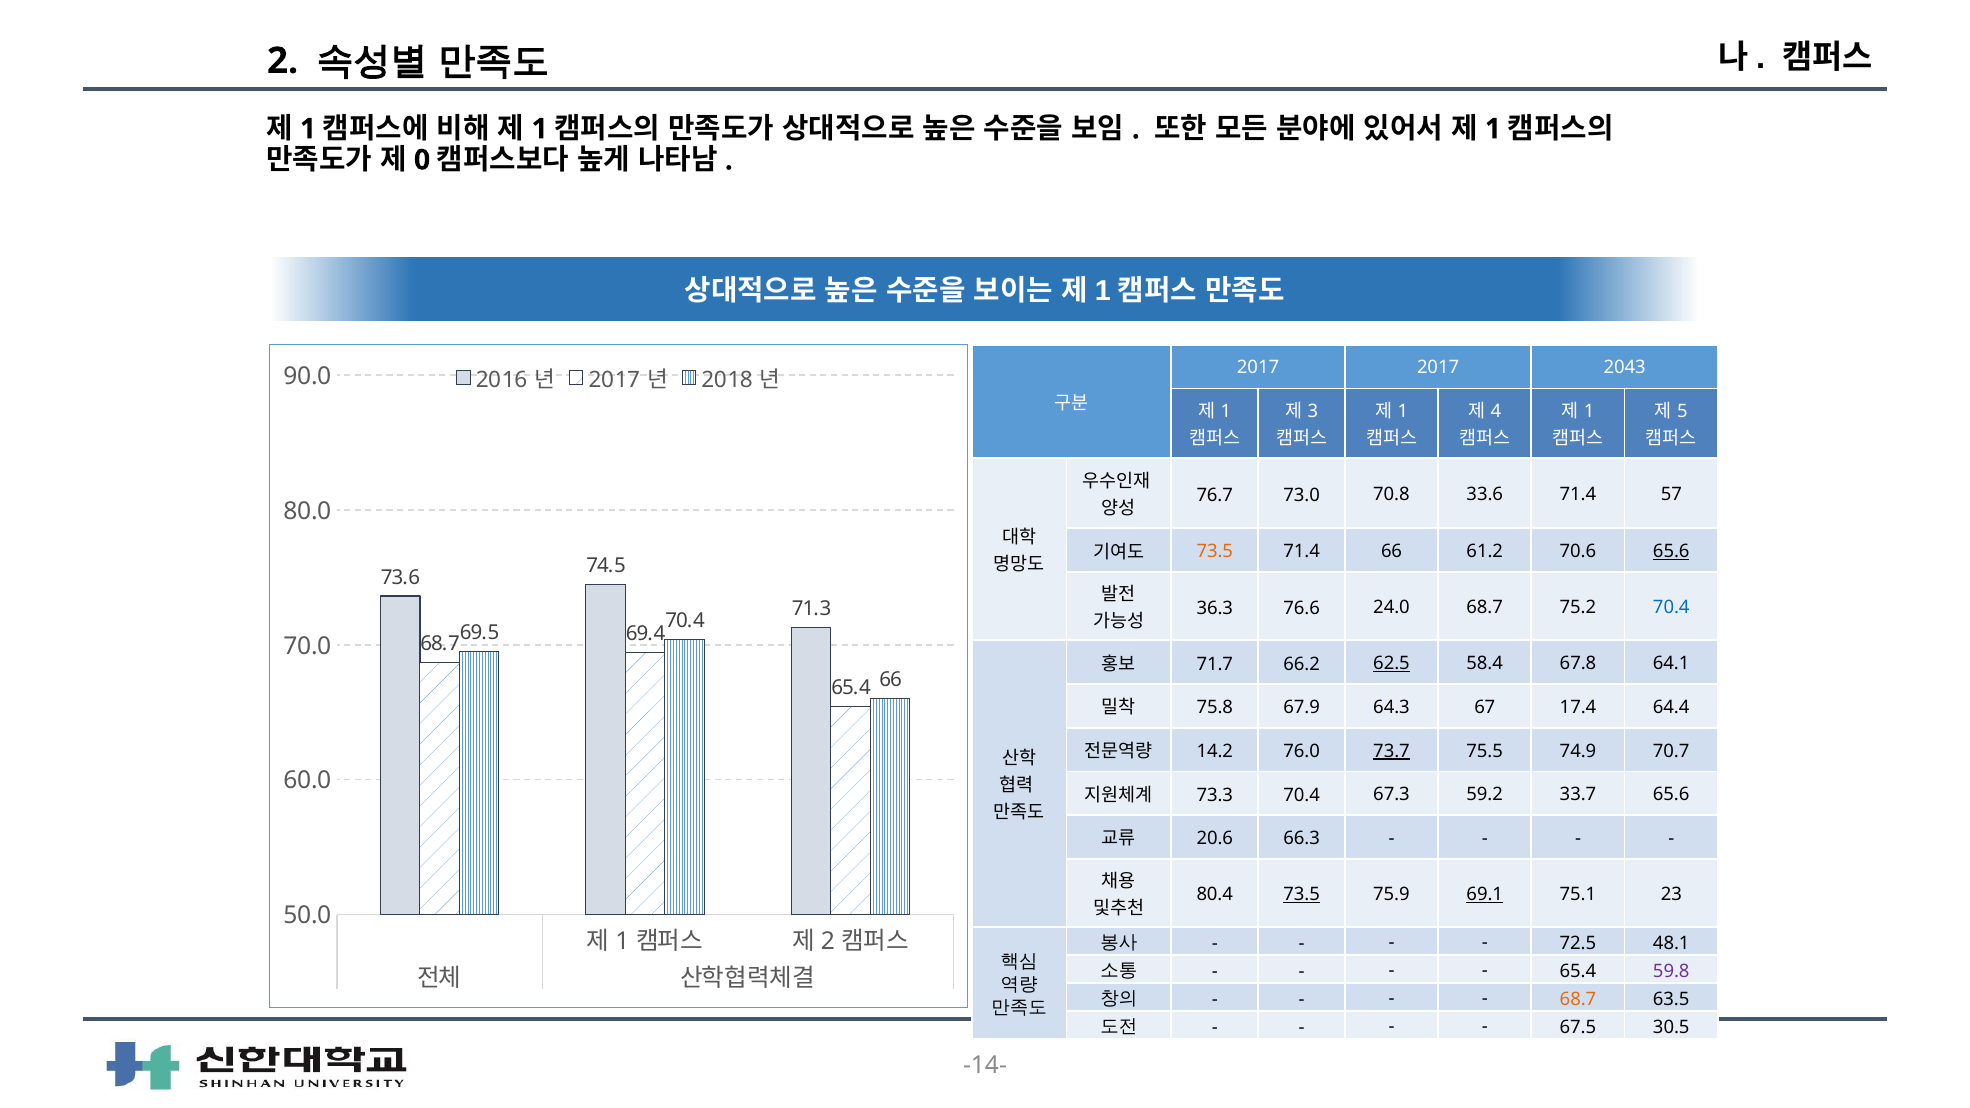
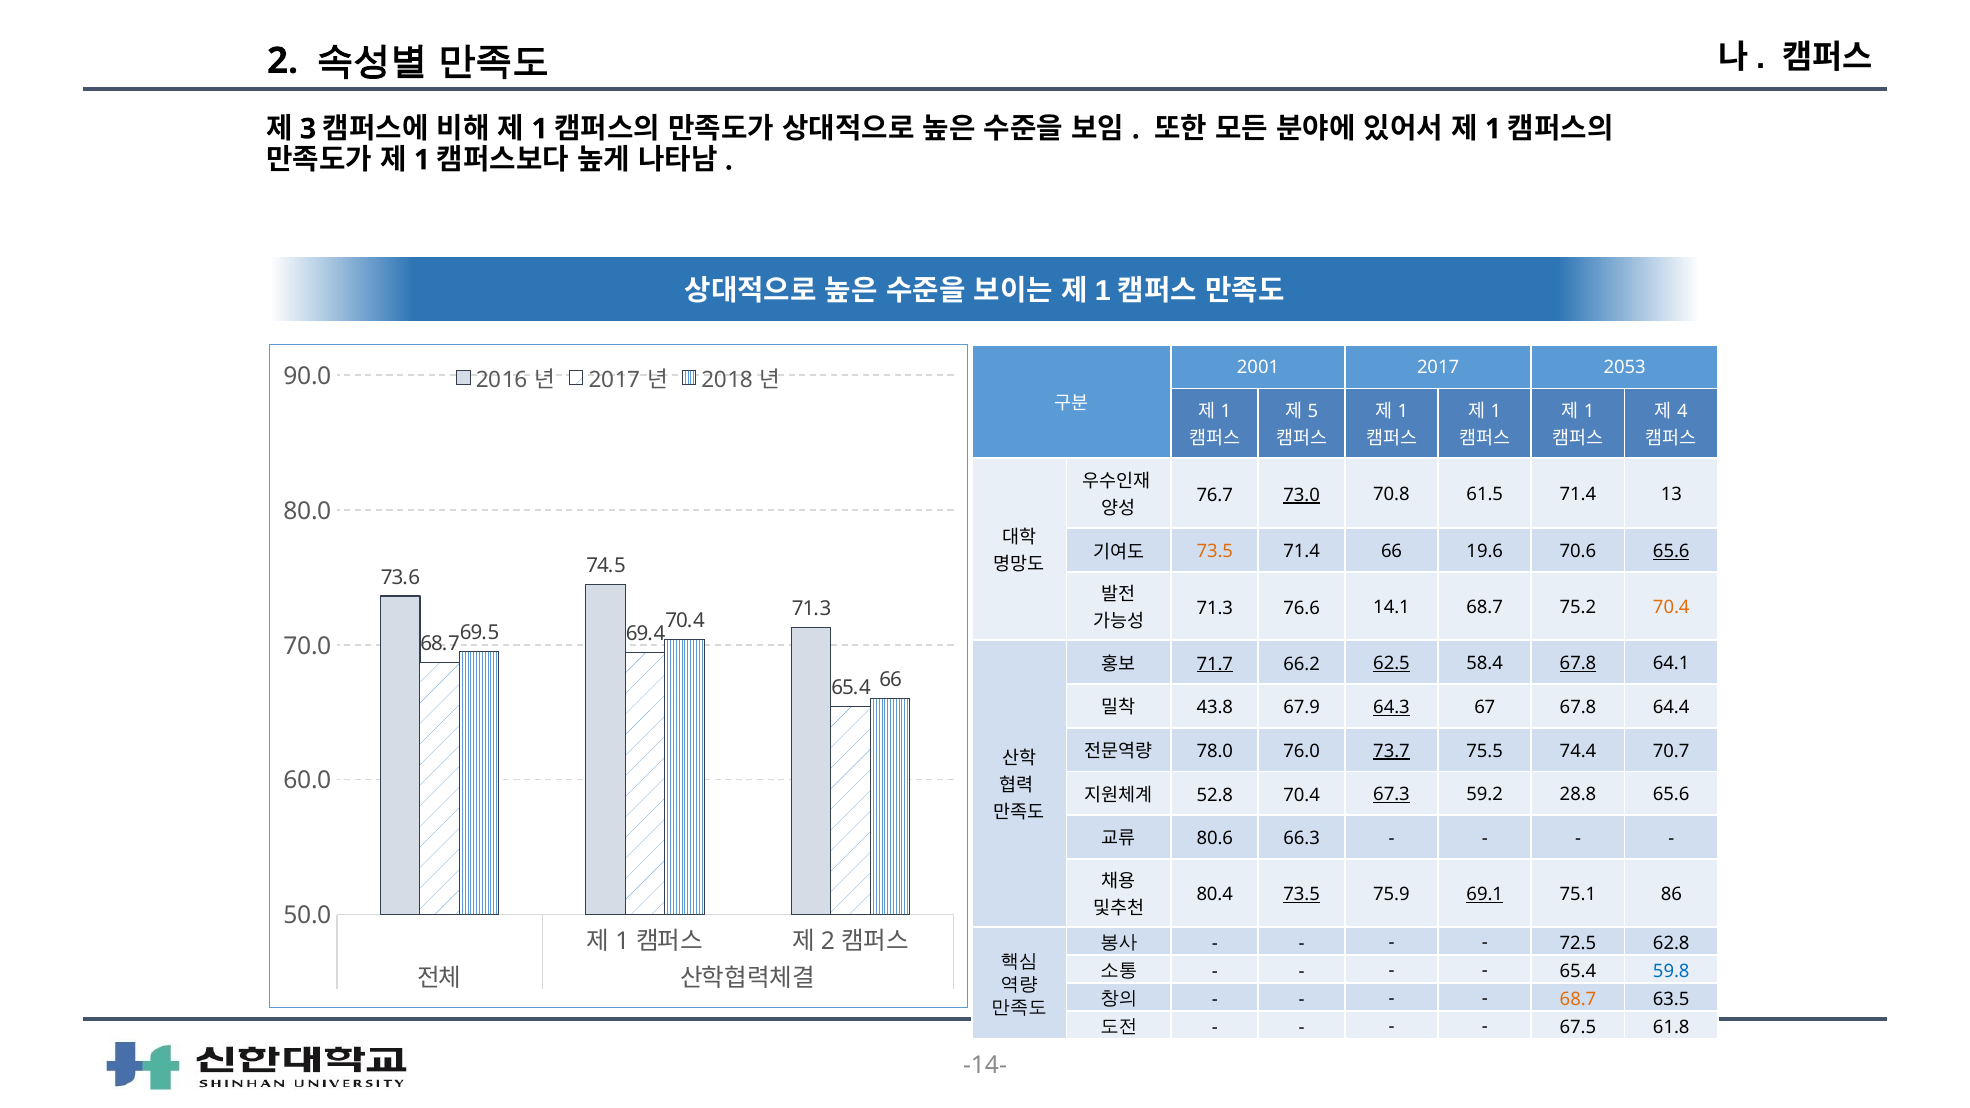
1 at (308, 129): 1 -> 3
0 at (422, 160): 0 -> 1
2017 at (1258, 368): 2017 -> 2001
2043: 2043 -> 2053
3: 3 -> 5
4 at (1496, 412): 4 -> 1
5: 5 -> 4
73.0 underline: none -> present
33.6: 33.6 -> 61.5
57: 57 -> 13
61.2: 61.2 -> 19.6
36.3 at (1215, 608): 36.3 -> 71.3
24.0: 24.0 -> 14.1
70.4 at (1671, 608) colour: blue -> orange
71.7 underline: none -> present
67.8 at (1578, 664) underline: none -> present
75.8: 75.8 -> 43.8
64.3 underline: none -> present
67 17.4: 17.4 -> 67.8
14.2: 14.2 -> 78.0
74.9: 74.9 -> 74.4
73.3: 73.3 -> 52.8
67.3 underline: none -> present
33.7: 33.7 -> 28.8
20.6: 20.6 -> 80.6
23: 23 -> 86
48.1: 48.1 -> 62.8
59.8 colour: purple -> blue
30.5: 30.5 -> 61.8
